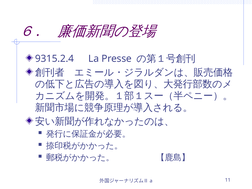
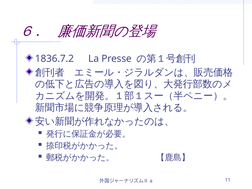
9315.2.4: 9315.2.4 -> 1836.7.2
